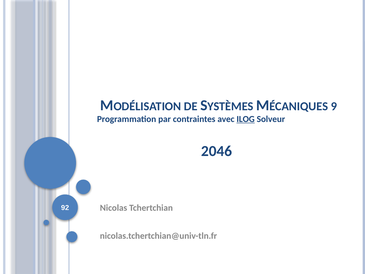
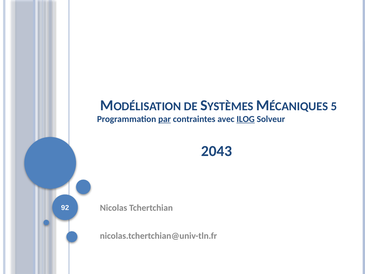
9: 9 -> 5
par underline: none -> present
2046: 2046 -> 2043
